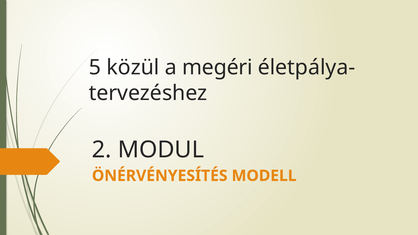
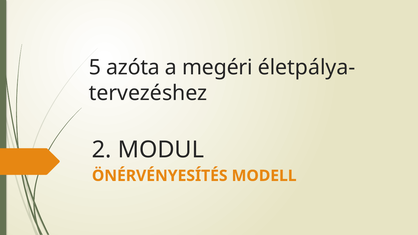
közül: közül -> azóta
